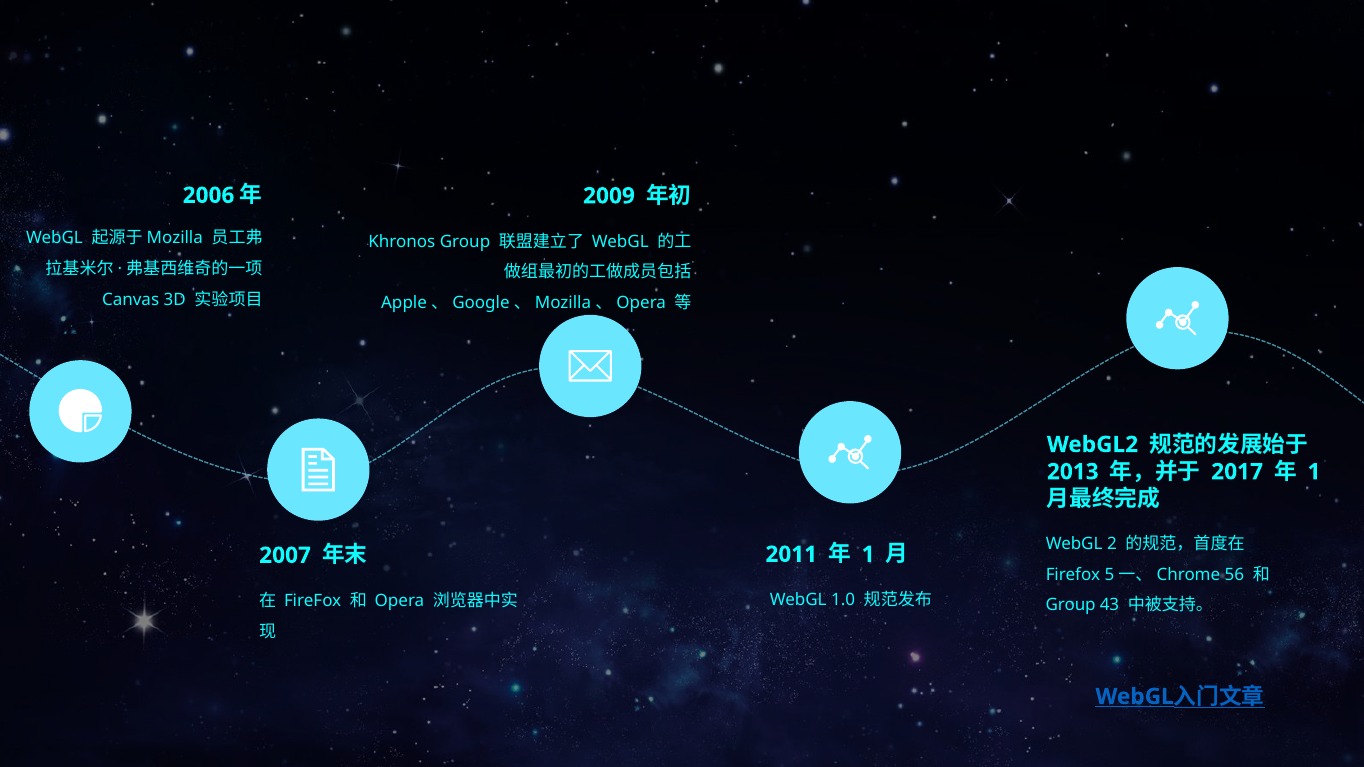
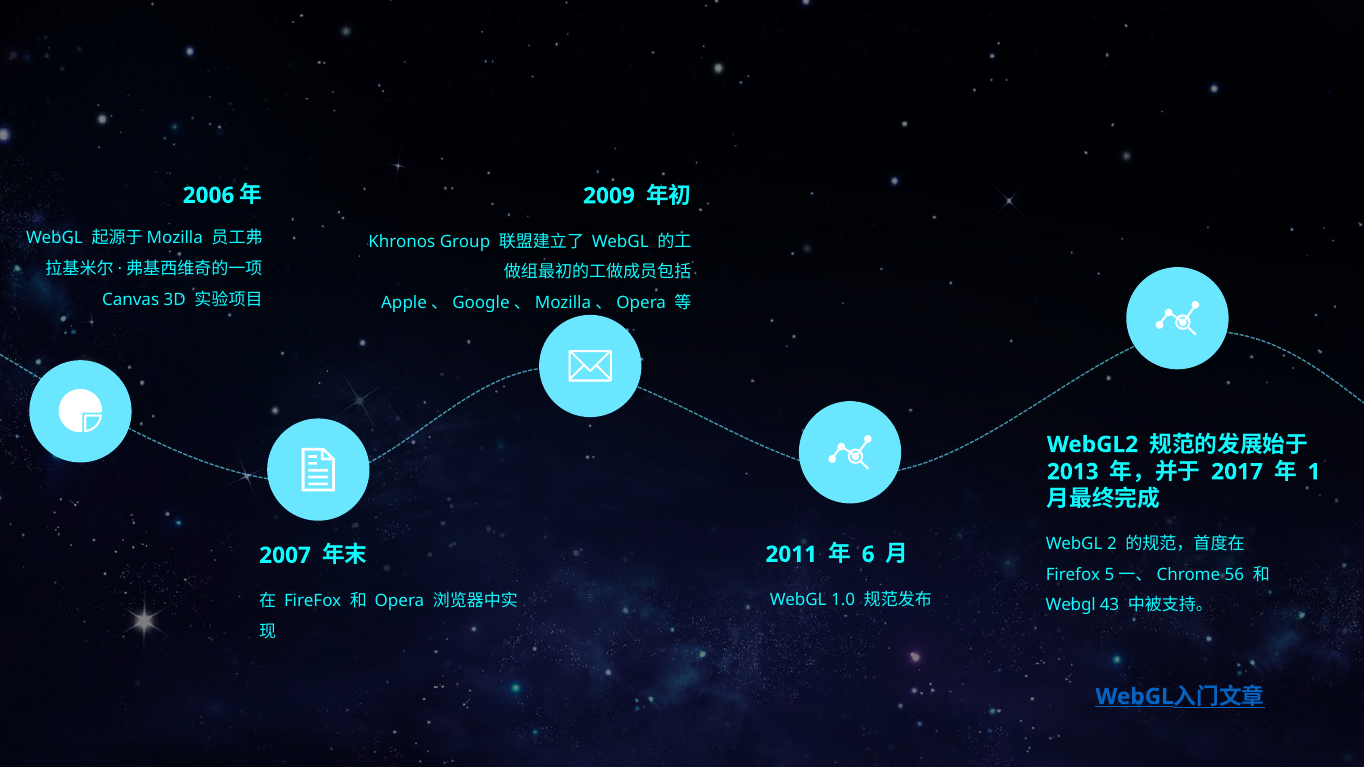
1 at (868, 555): 1 -> 6
Group at (1071, 605): Group -> Webgl
